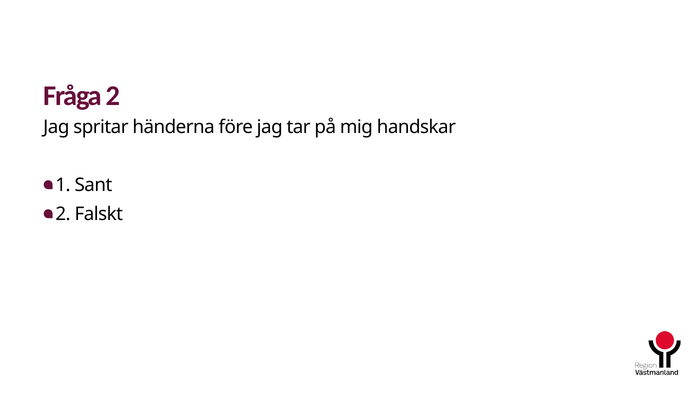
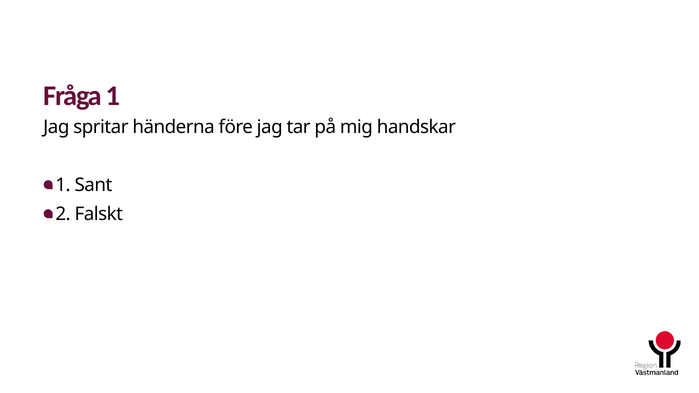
Fråga 2: 2 -> 1
